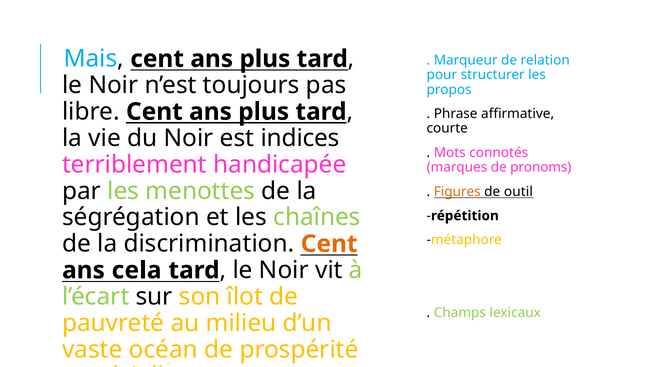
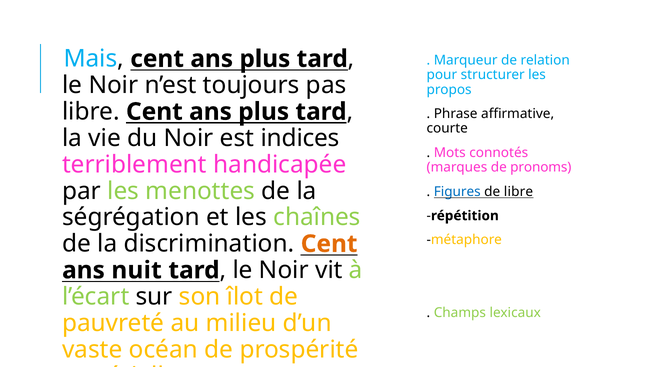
Figures colour: orange -> blue
de outil: outil -> libre
cela: cela -> nuit
